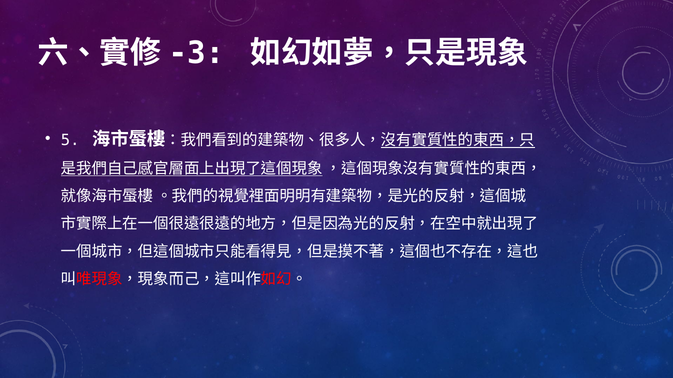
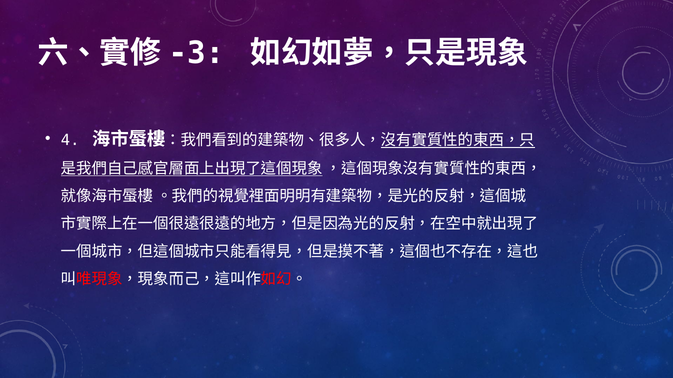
5: 5 -> 4
